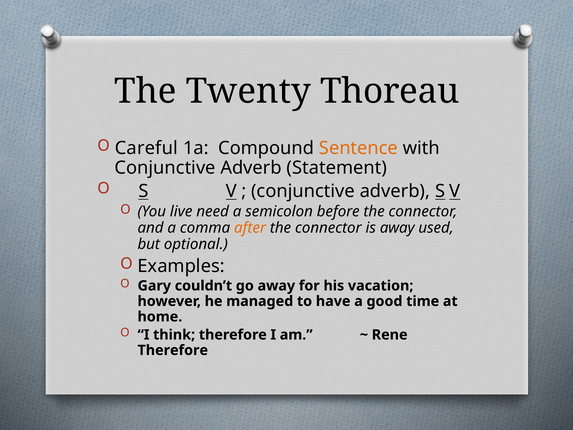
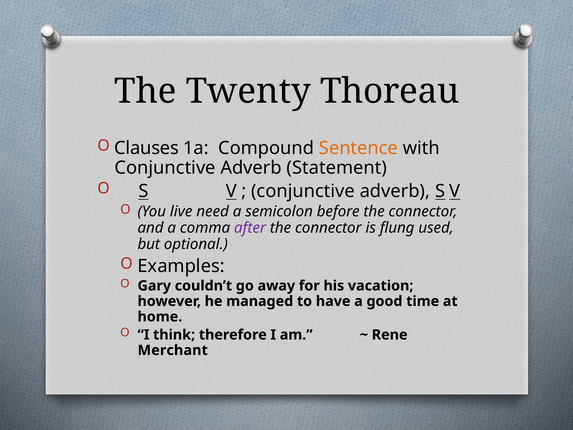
Careful: Careful -> Clauses
after colour: orange -> purple
is away: away -> flung
Therefore at (173, 350): Therefore -> Merchant
